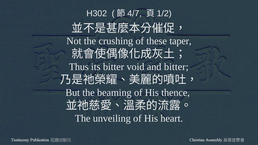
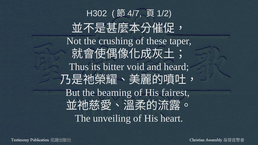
and bitter: bitter -> heard
thence: thence -> fairest
